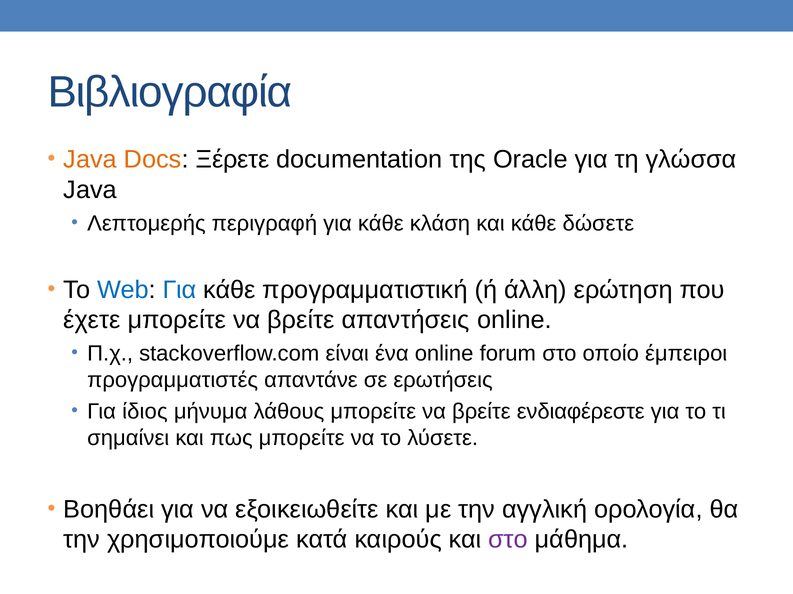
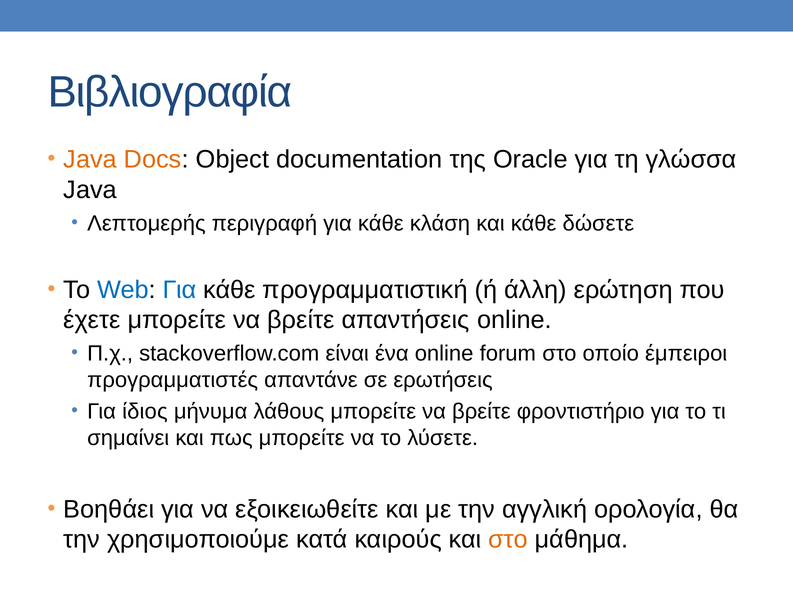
Ξέρετε: Ξέρετε -> Object
ενδιαφέρεστε: ενδιαφέρεστε -> φροντιστήριο
στο at (508, 540) colour: purple -> orange
